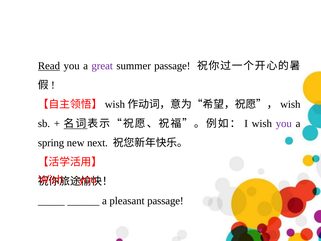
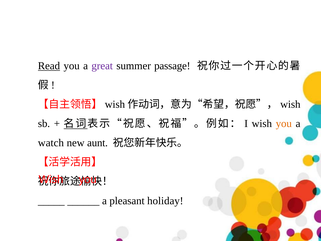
you at (284, 123) colour: purple -> orange
spring: spring -> watch
next: next -> aunt
pleasant passage: passage -> holiday
